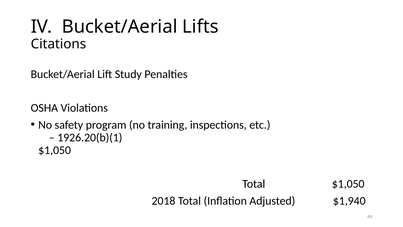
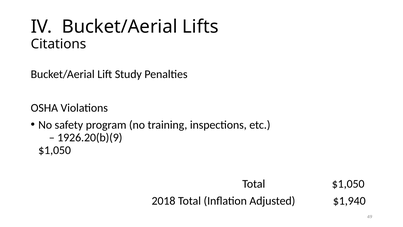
1926.20(b)(1: 1926.20(b)(1 -> 1926.20(b)(9
